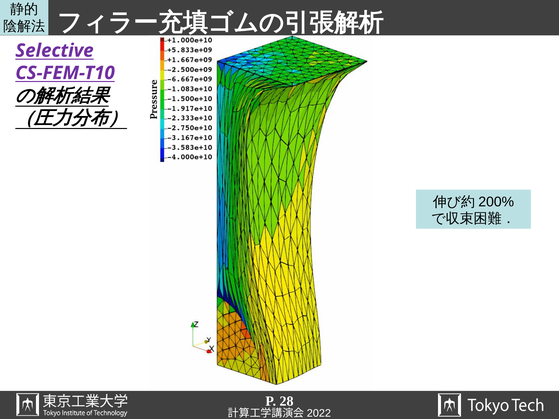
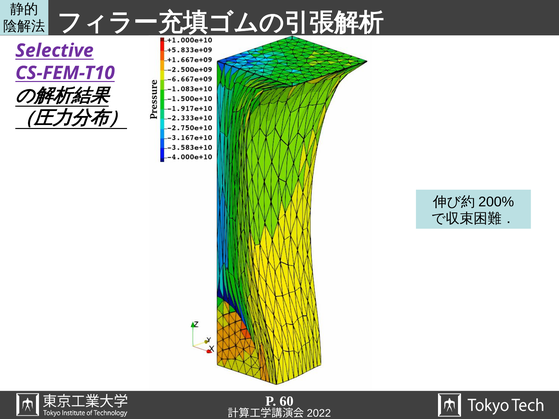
28: 28 -> 60
